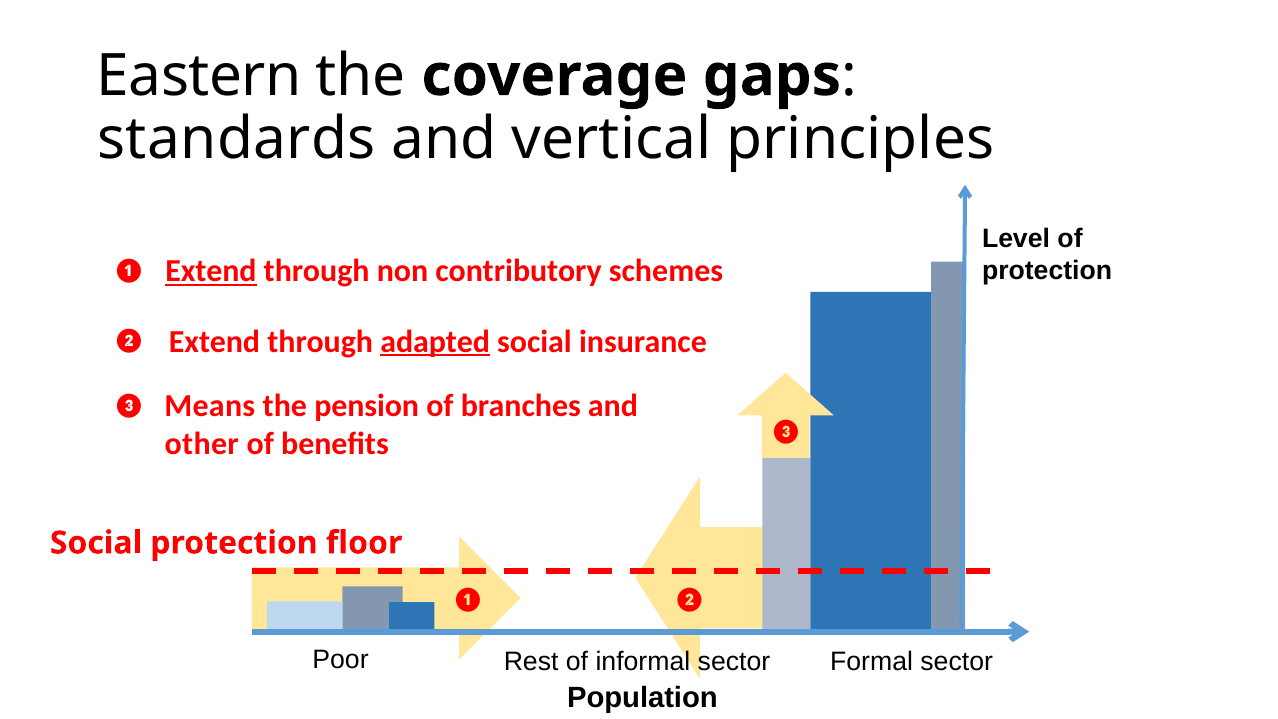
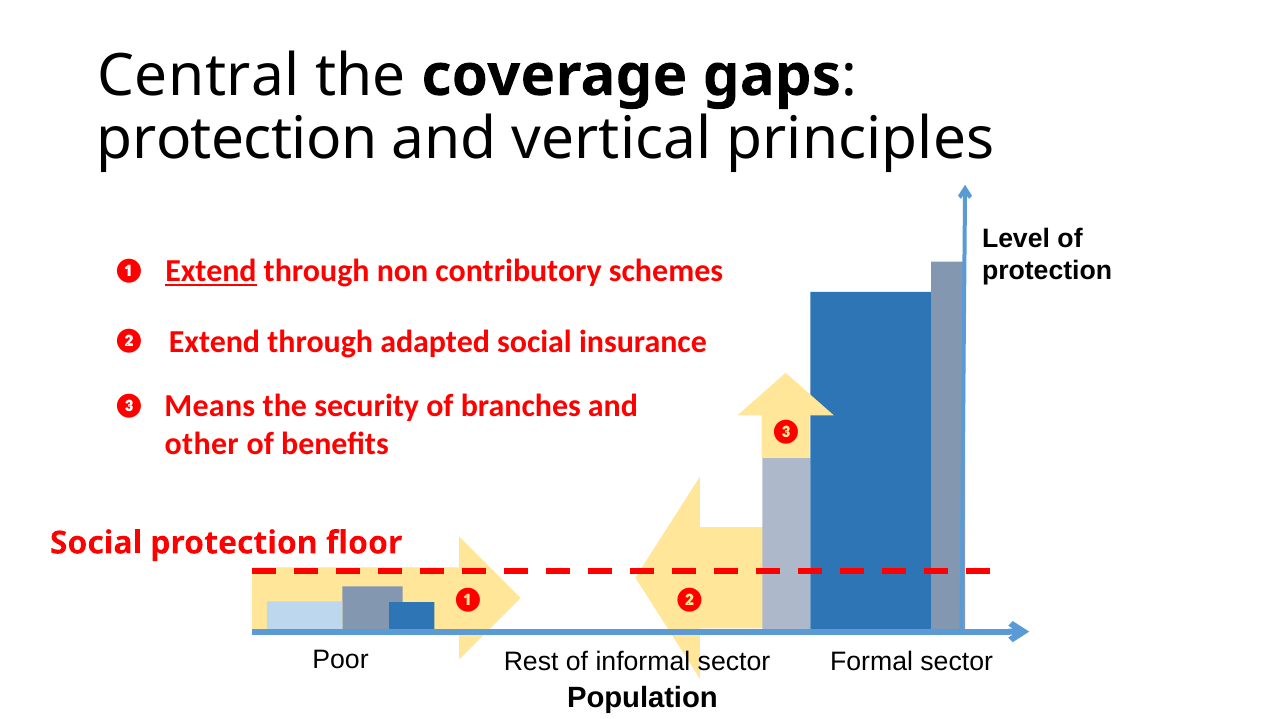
Eastern: Eastern -> Central
standards at (237, 139): standards -> protection
adapted underline: present -> none
pension: pension -> security
